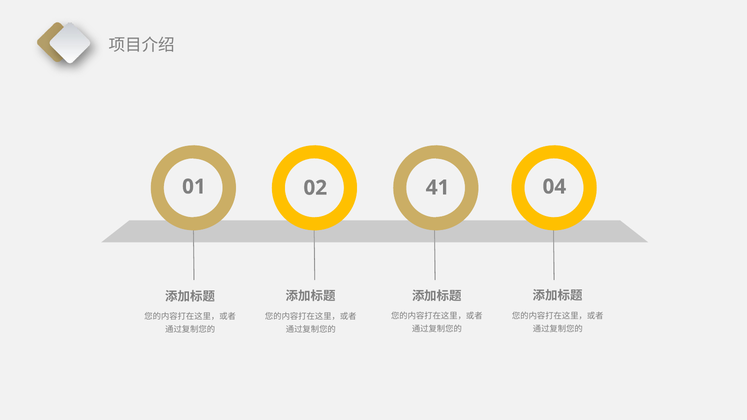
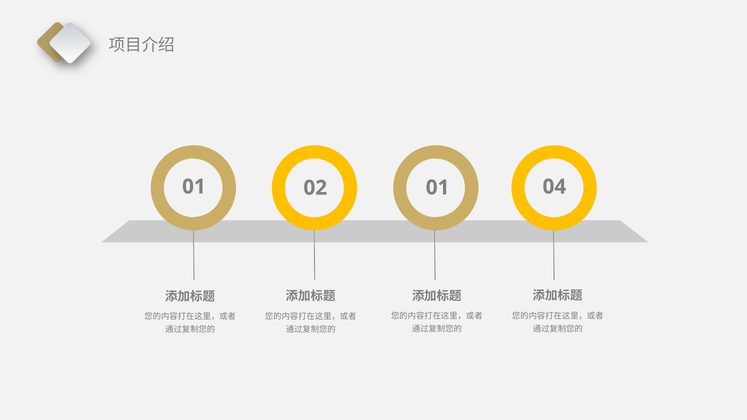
01 41: 41 -> 01
